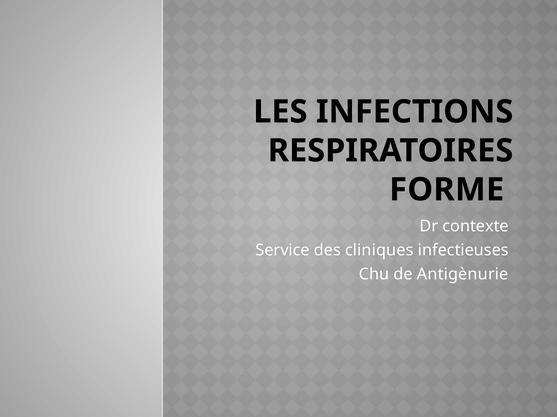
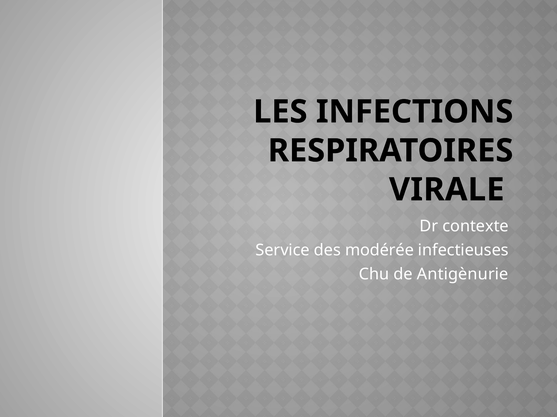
FORME: FORME -> VIRALE
cliniques: cliniques -> modérée
